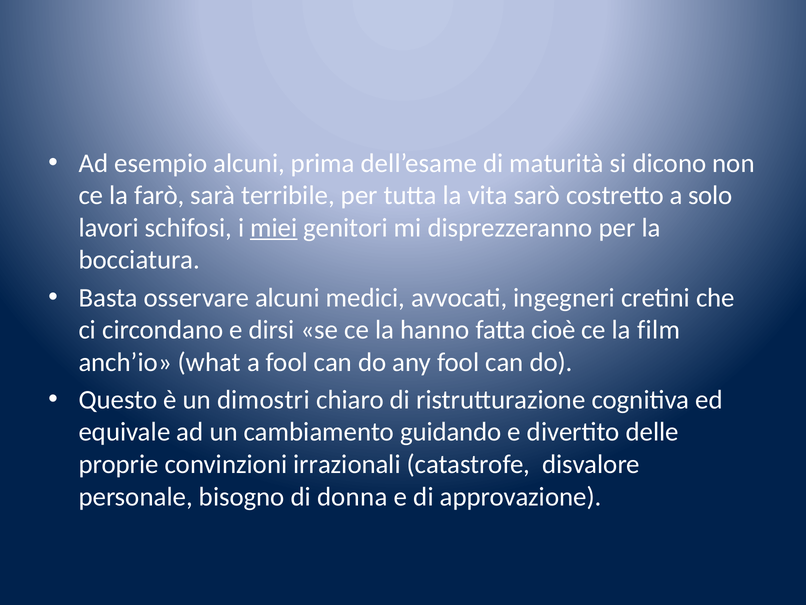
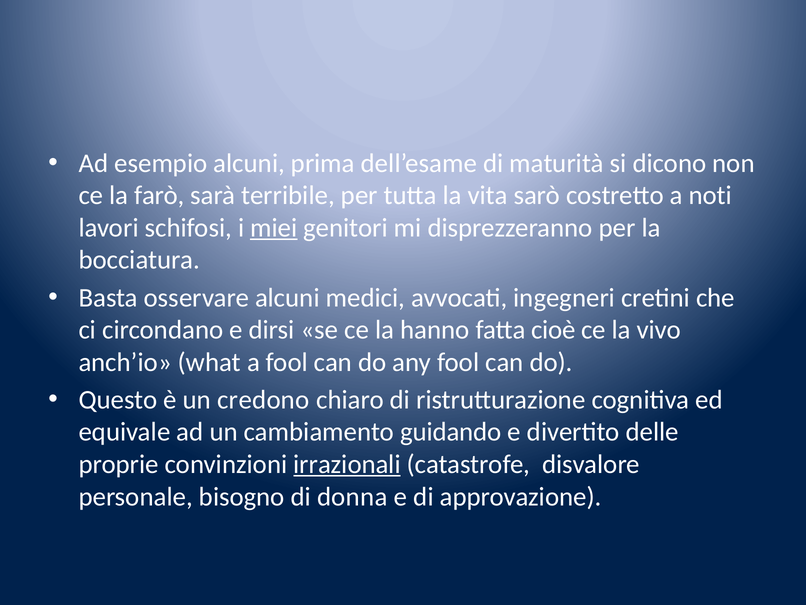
solo: solo -> noti
film: film -> vivo
dimostri: dimostri -> credono
irrazionali underline: none -> present
